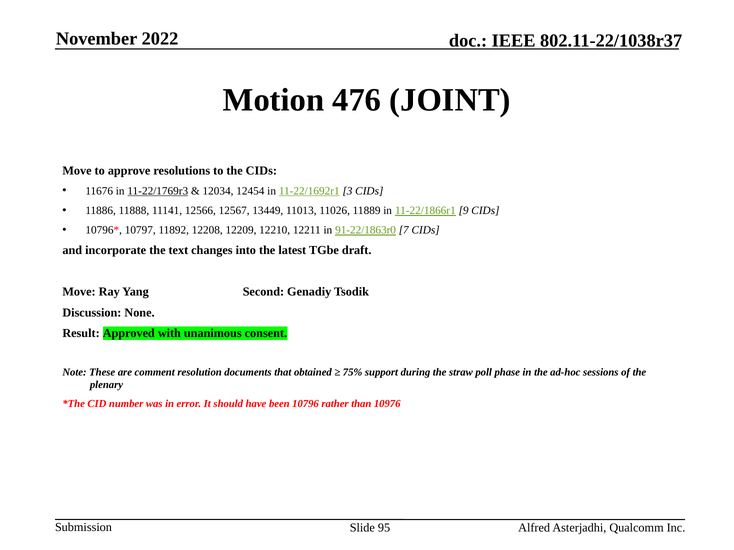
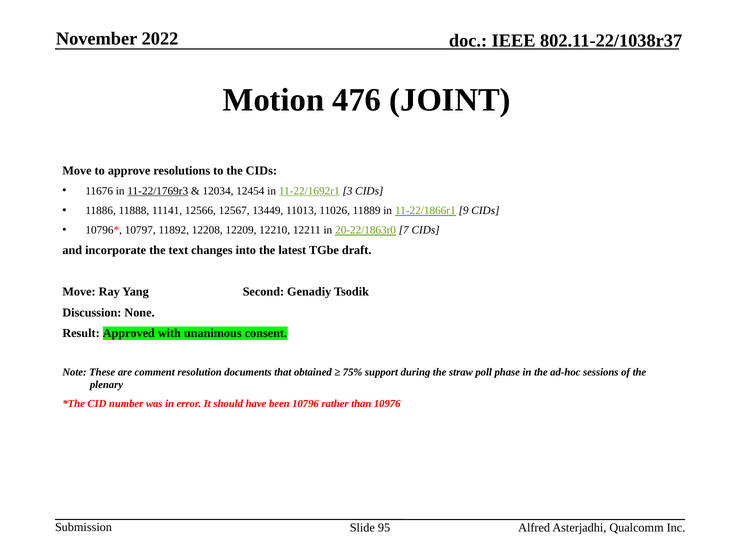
91-22/1863r0: 91-22/1863r0 -> 20-22/1863r0
